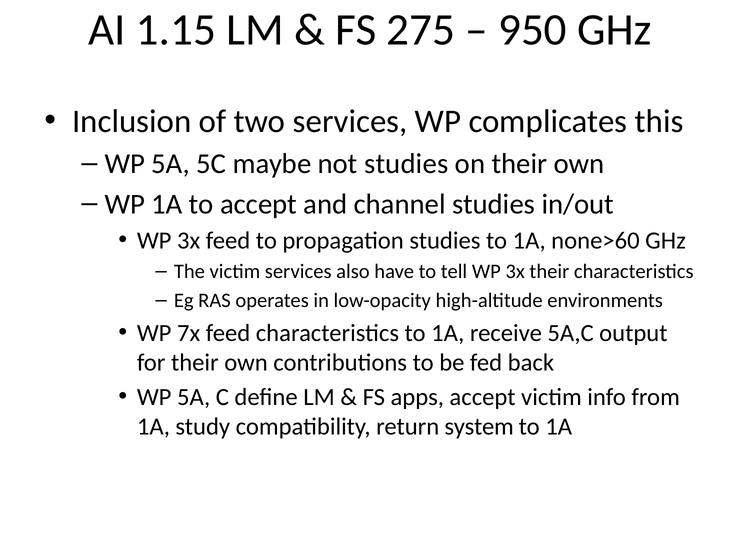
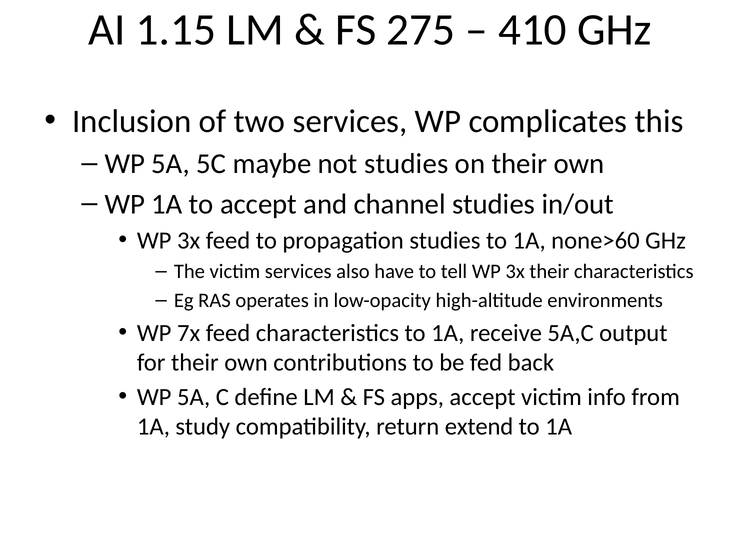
950: 950 -> 410
system: system -> extend
